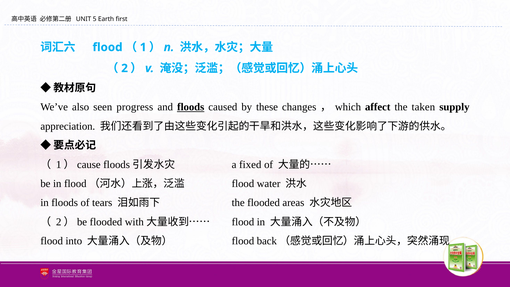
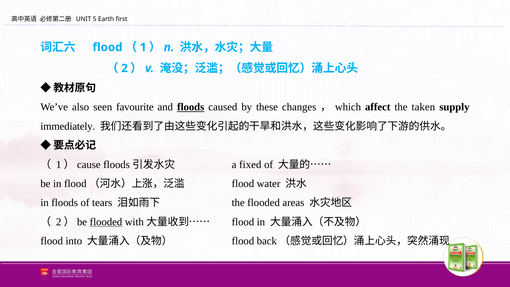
progress: progress -> favourite
appreciation: appreciation -> immediately
flooded at (106, 222) underline: none -> present
